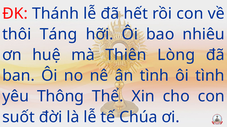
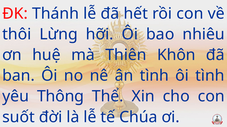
Táng: Táng -> Lừng
Lòng: Lòng -> Khôn
